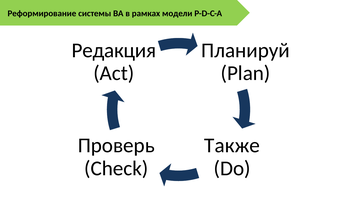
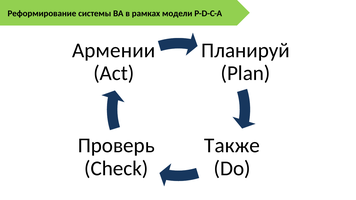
Редакция: Редакция -> Армении
